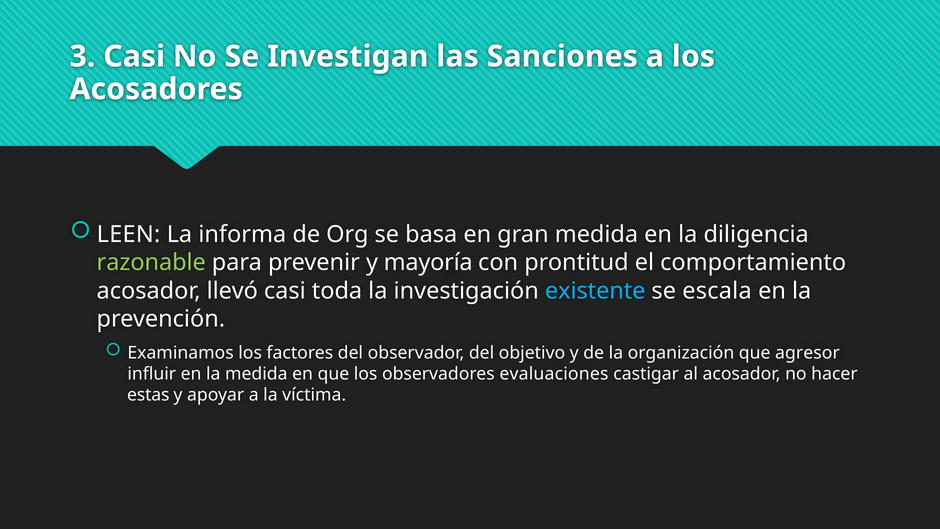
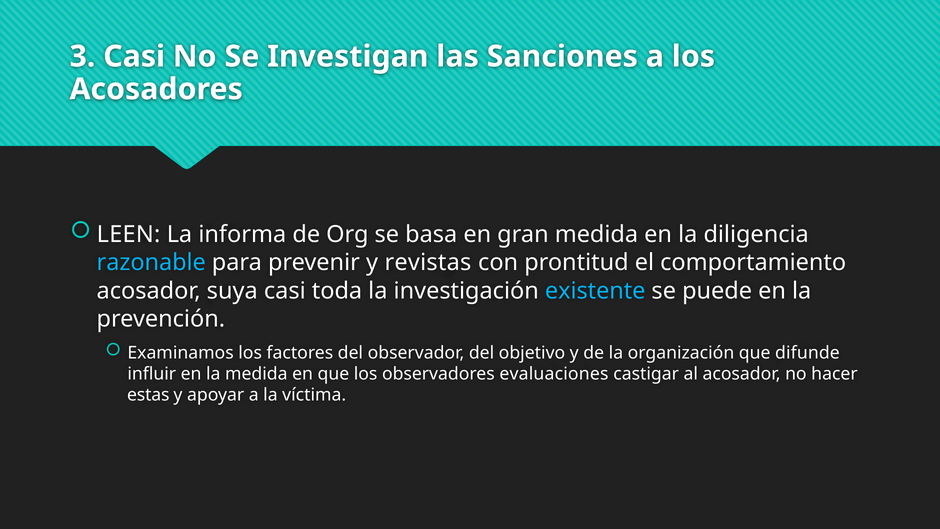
razonable colour: light green -> light blue
mayoría: mayoría -> revistas
llevó: llevó -> suya
escala: escala -> puede
agresor: agresor -> difunde
